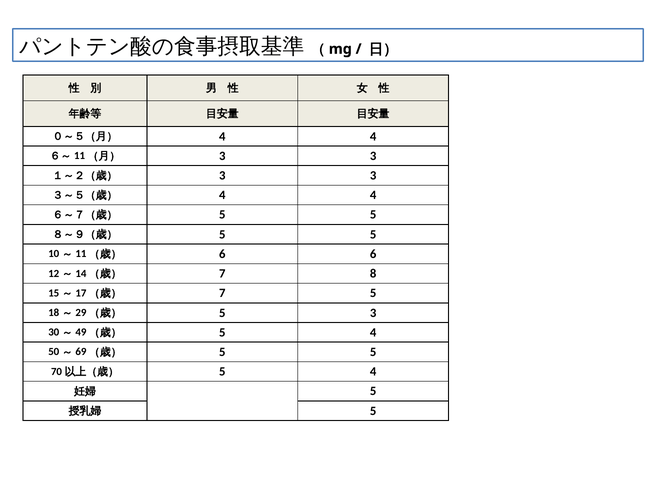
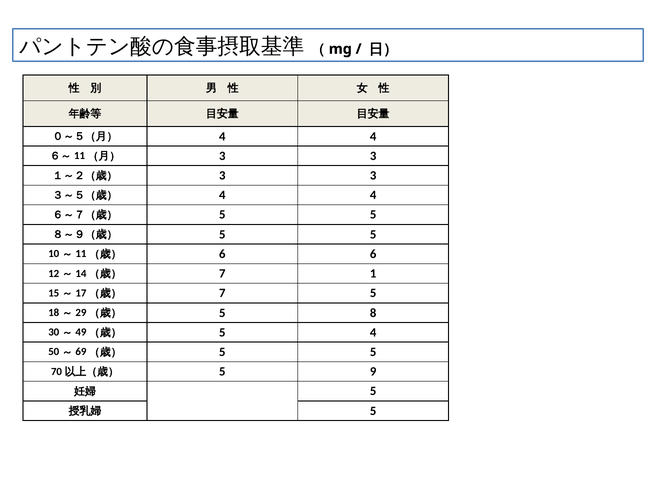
8: 8 -> 1
5 3: 3 -> 8
4 at (373, 371): 4 -> 9
